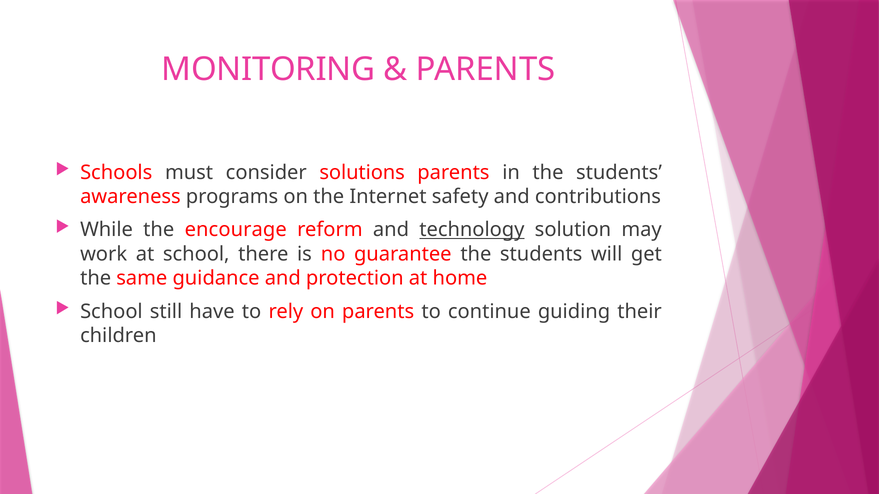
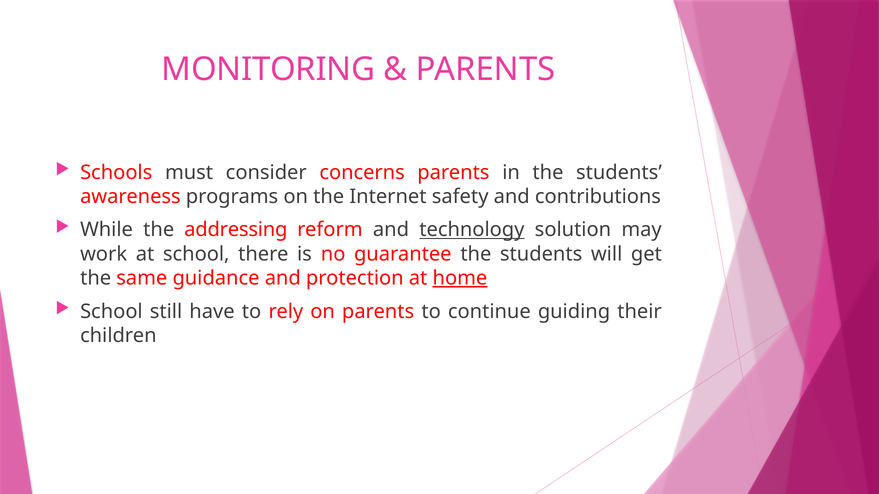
solutions: solutions -> concerns
encourage: encourage -> addressing
home underline: none -> present
